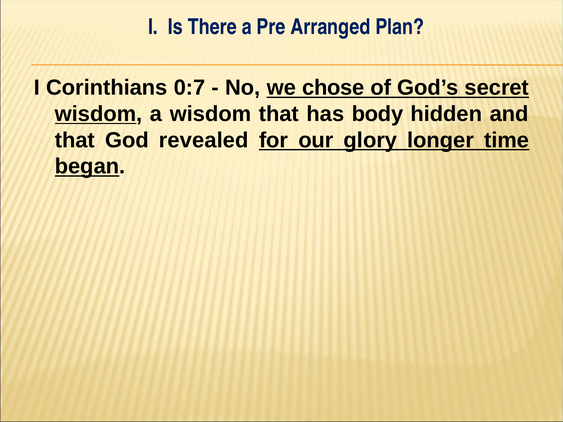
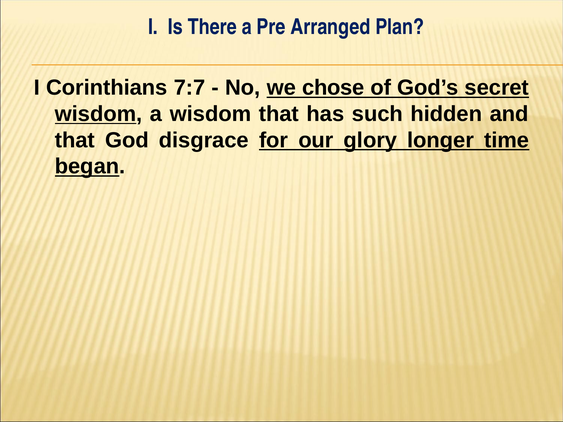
0:7: 0:7 -> 7:7
body: body -> such
revealed: revealed -> disgrace
